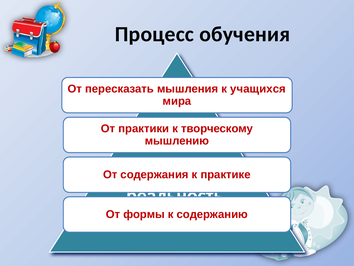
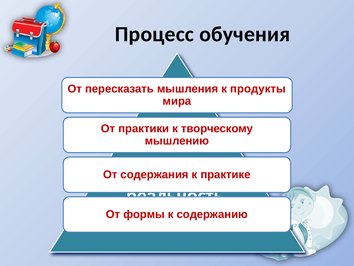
учащихся: учащихся -> продукты
